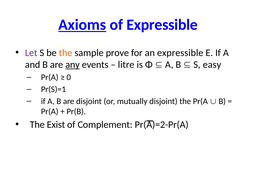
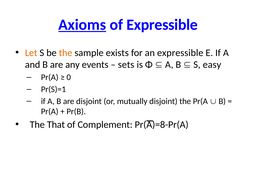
Let colour: purple -> orange
prove: prove -> exists
any underline: present -> none
litre: litre -> sets
Exist: Exist -> That
Pr(A)=2-Pr(A: Pr(A)=2-Pr(A -> Pr(A)=8-Pr(A
